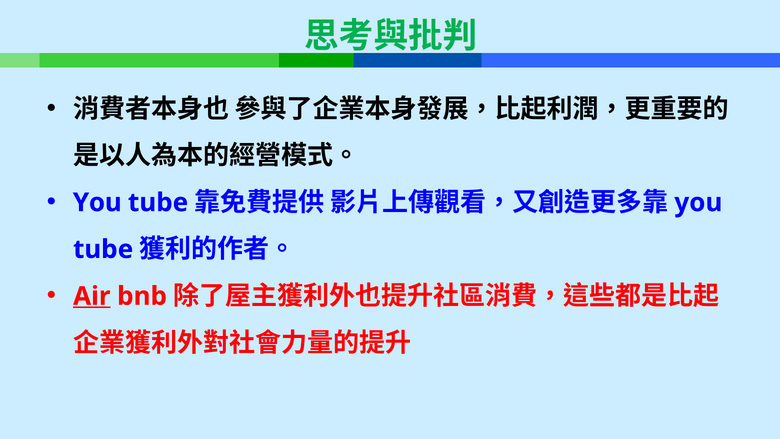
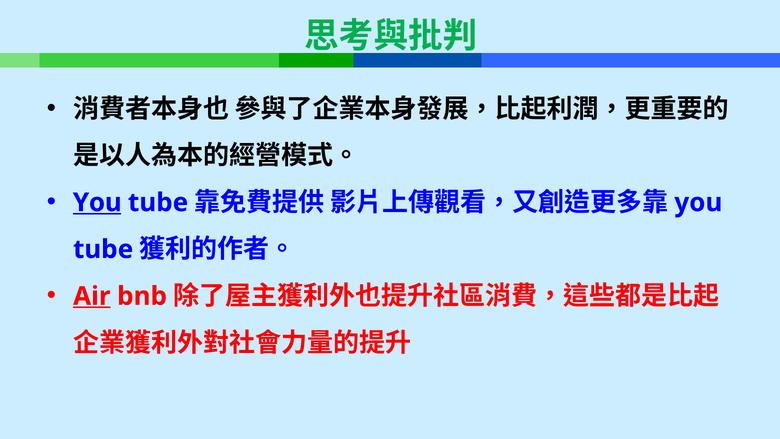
You at (97, 202) underline: none -> present
